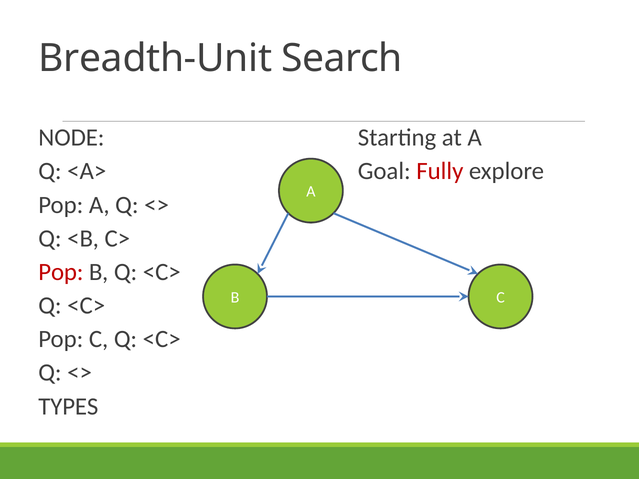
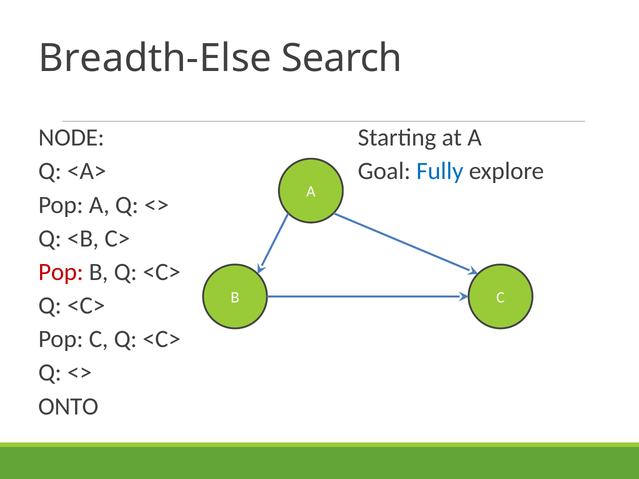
Breadth-Unit: Breadth-Unit -> Breadth-Else
Fully colour: red -> blue
TYPES: TYPES -> ONTO
